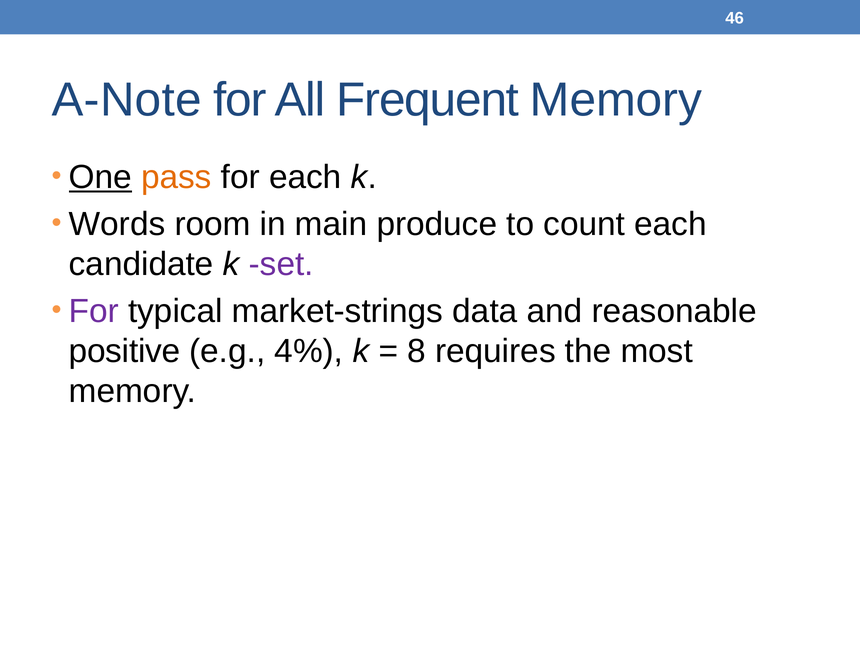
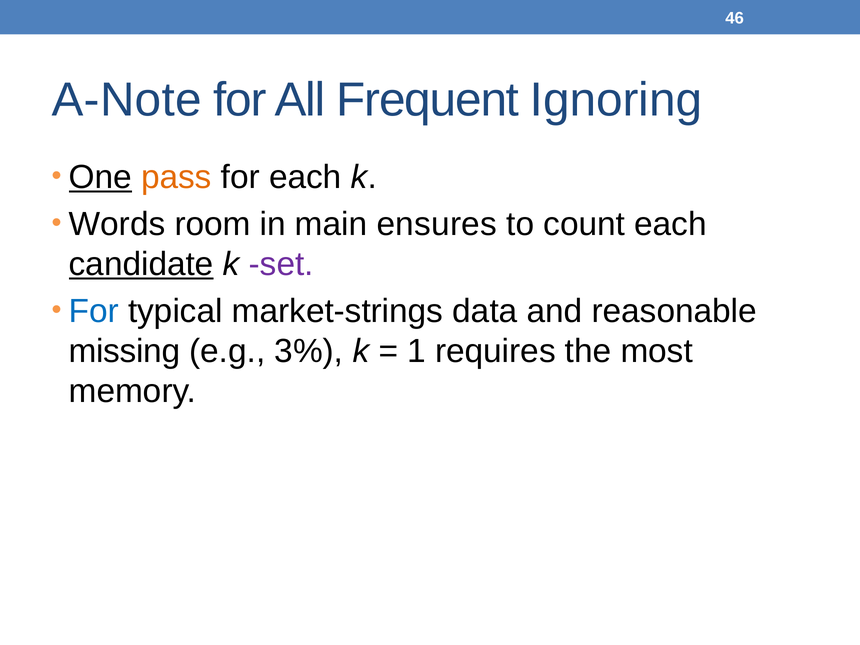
Frequent Memory: Memory -> Ignoring
produce: produce -> ensures
candidate underline: none -> present
For at (94, 311) colour: purple -> blue
positive: positive -> missing
4%: 4% -> 3%
8: 8 -> 1
